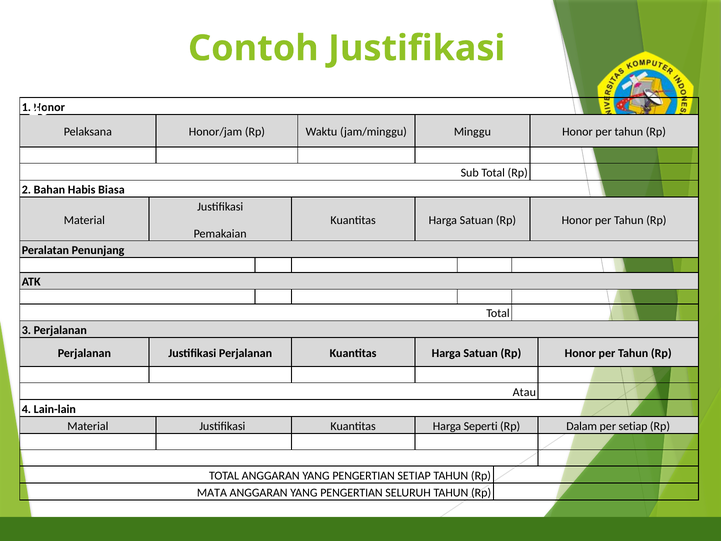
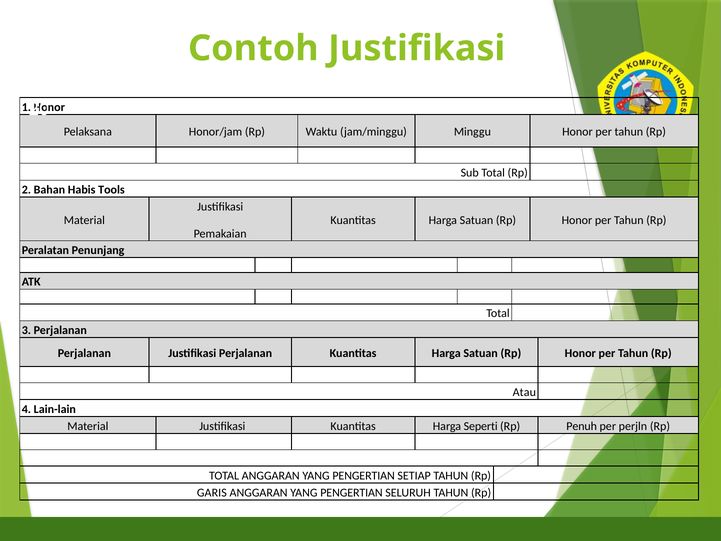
Biasa: Biasa -> Tools
Dalam: Dalam -> Penuh
per setiap: setiap -> perjln
MATA: MATA -> GARIS
